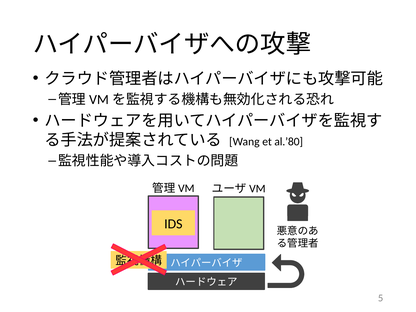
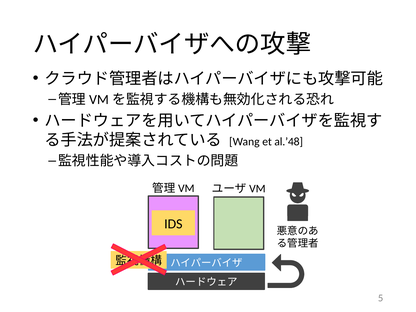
al.’80: al.’80 -> al.’48
